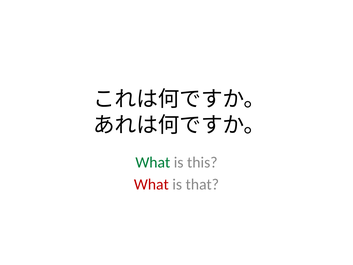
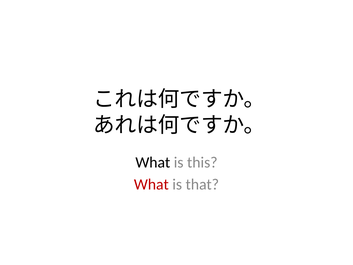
What at (153, 162) colour: green -> black
